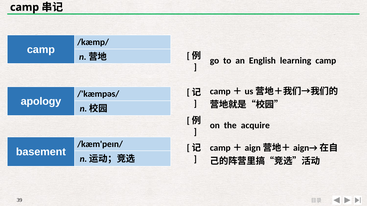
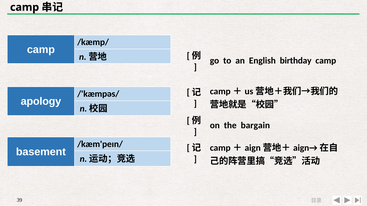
learning: learning -> birthday
acquire: acquire -> bargain
